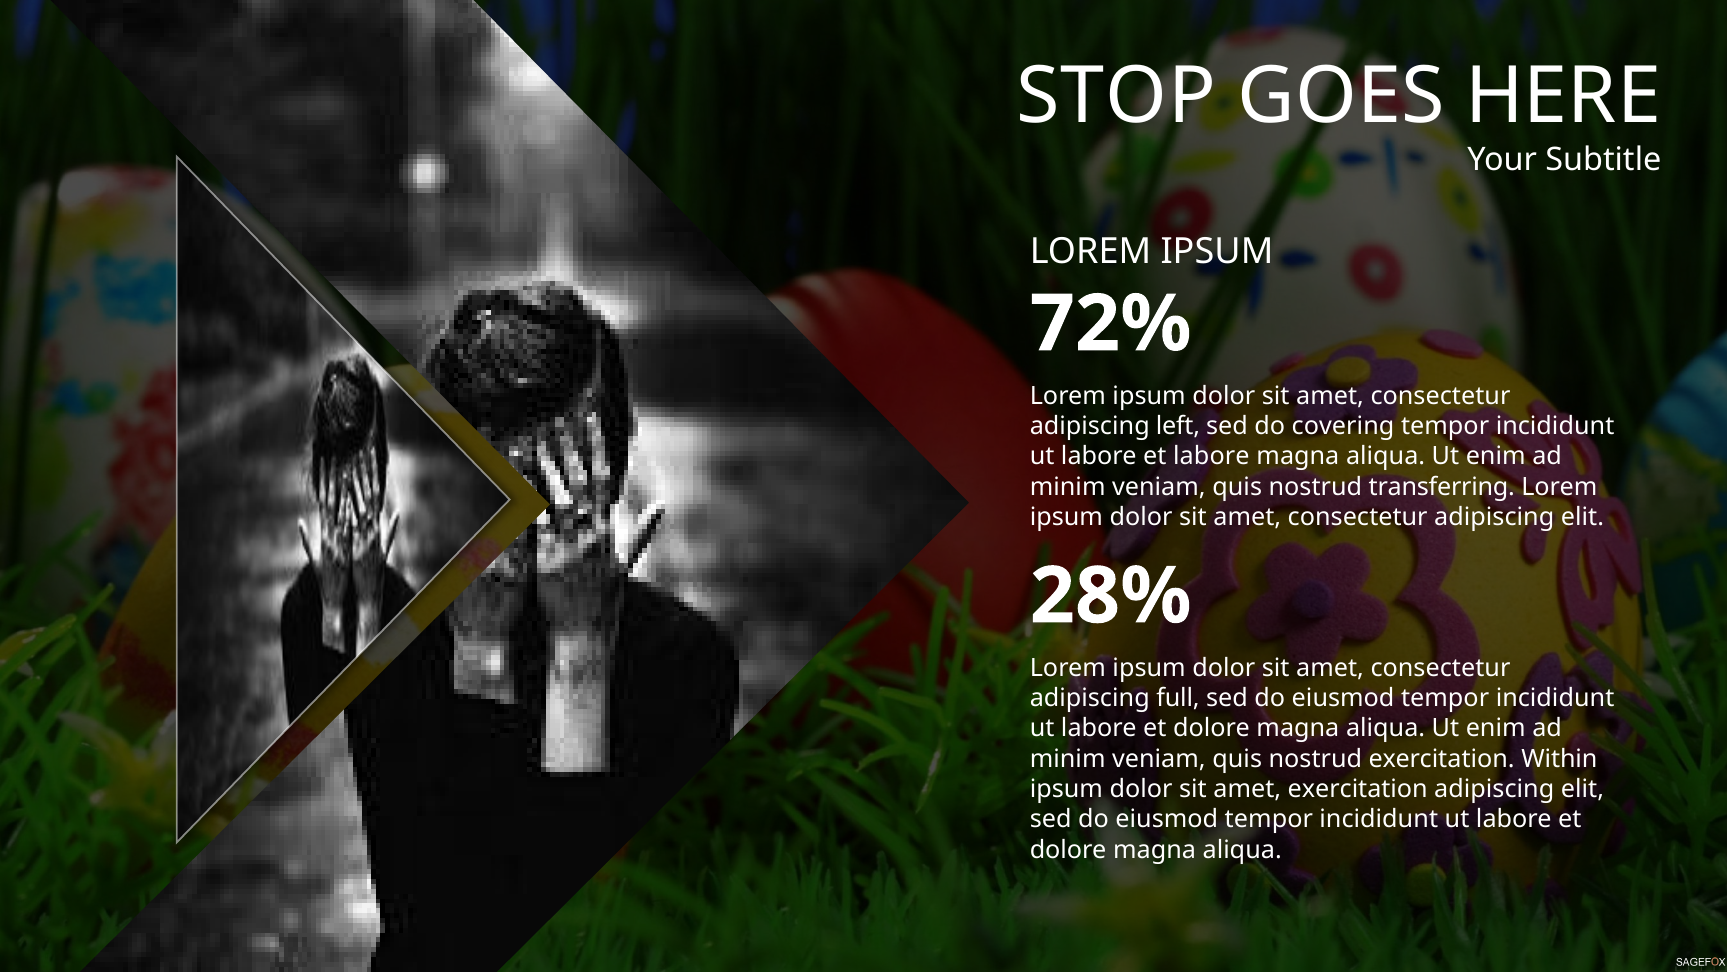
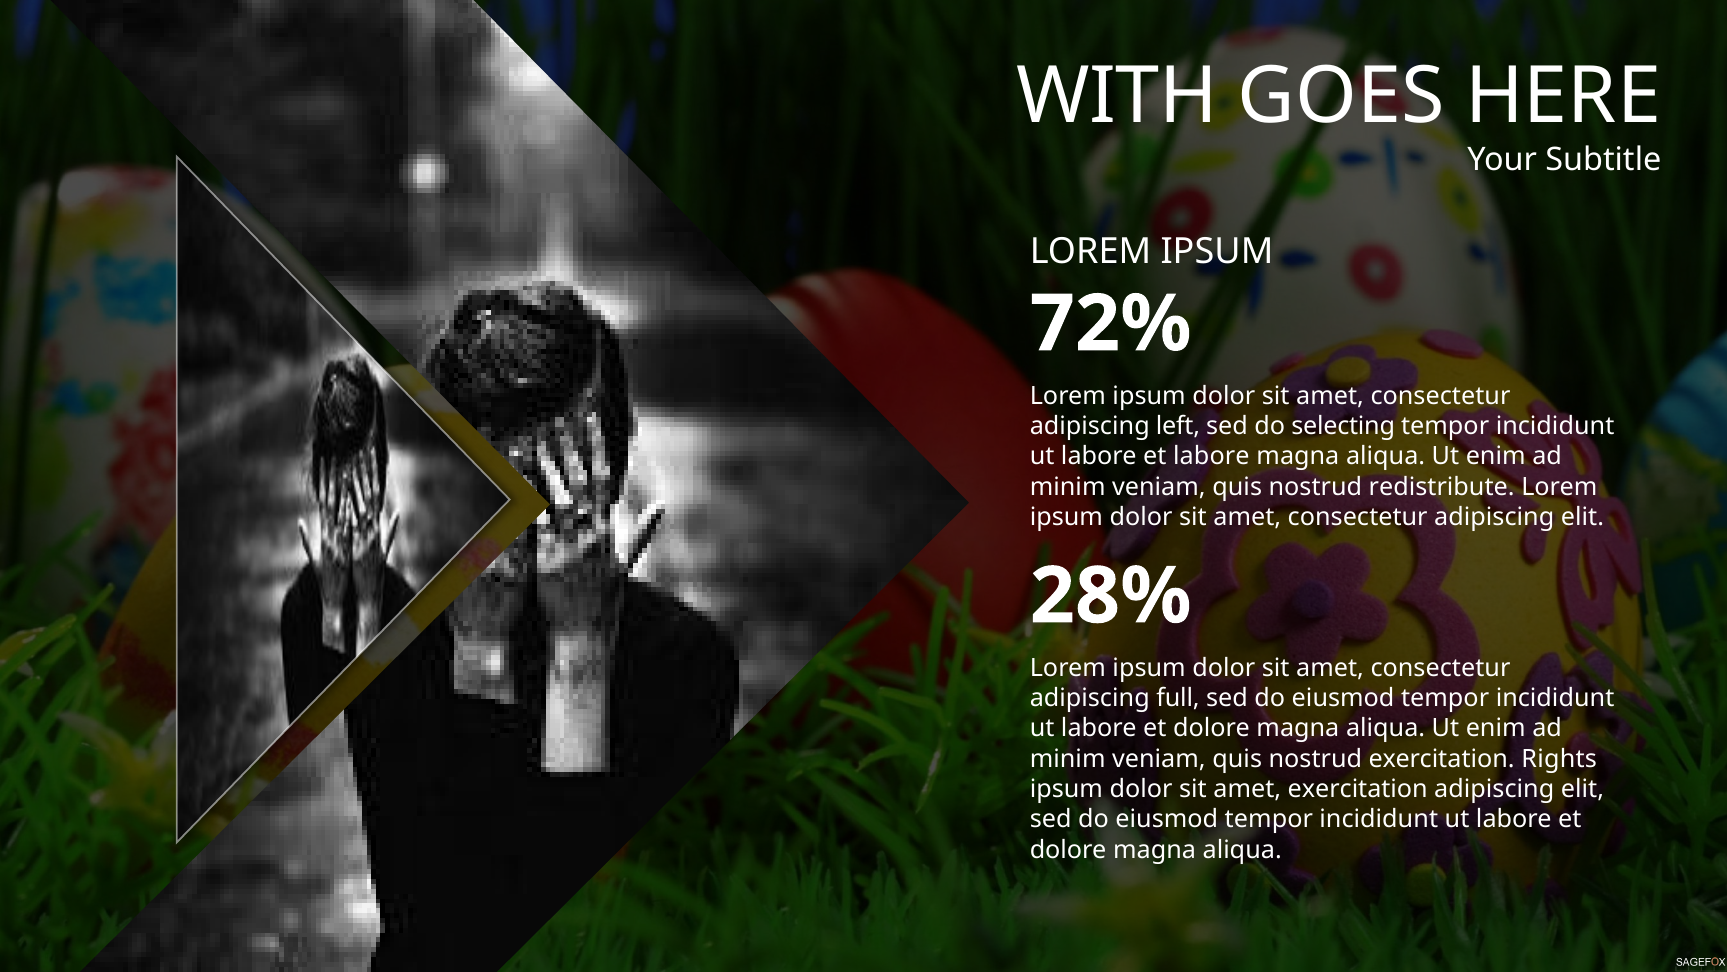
STOP: STOP -> WITH
covering: covering -> selecting
transferring: transferring -> redistribute
Within: Within -> Rights
